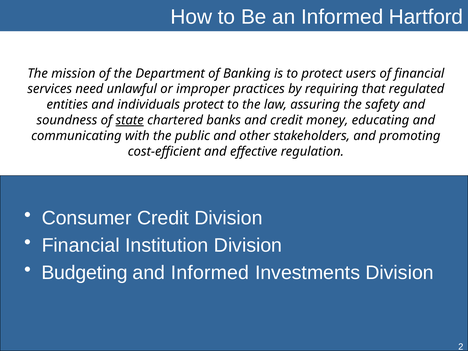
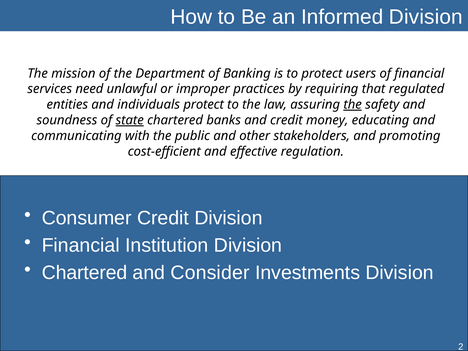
Informed Hartford: Hartford -> Division
the at (353, 105) underline: none -> present
Budgeting at (85, 273): Budgeting -> Chartered
and Informed: Informed -> Consider
